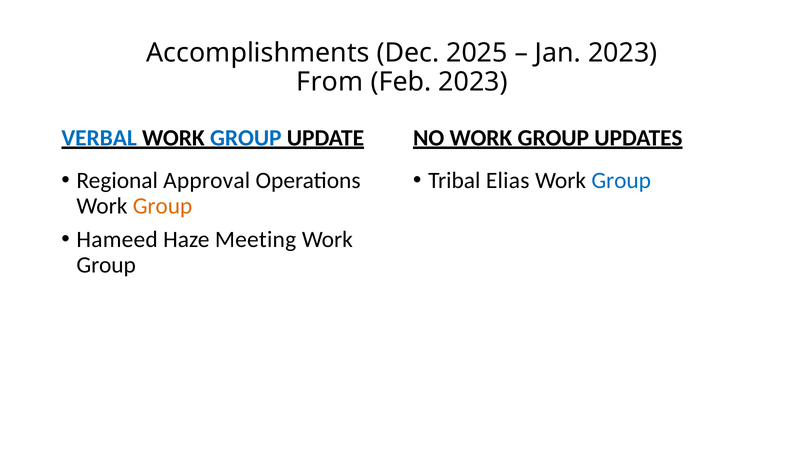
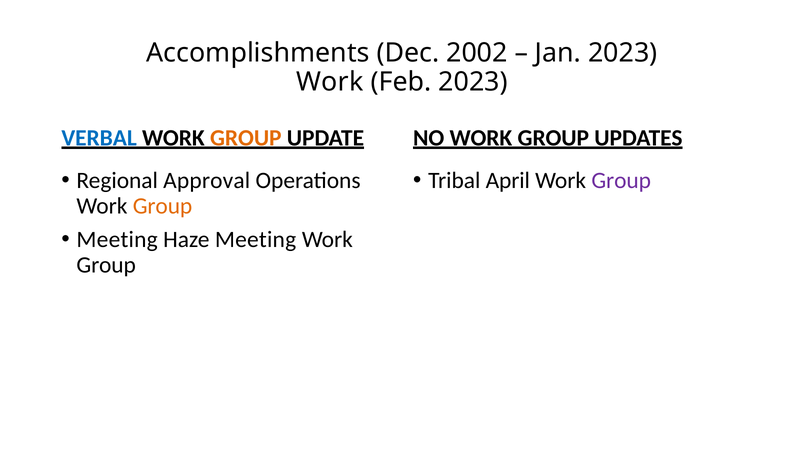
2025: 2025 -> 2002
From at (330, 82): From -> Work
GROUP at (246, 138) colour: blue -> orange
Elias: Elias -> April
Group at (621, 181) colour: blue -> purple
Hameed at (117, 240): Hameed -> Meeting
